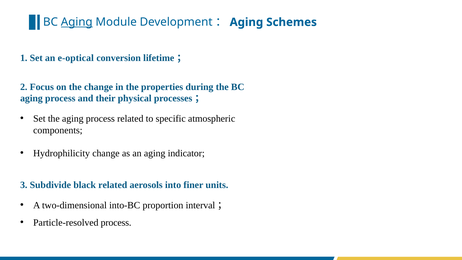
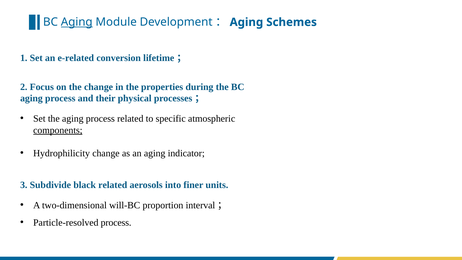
e-optical: e-optical -> e-related
components underline: none -> present
into-BC: into-BC -> will-BC
